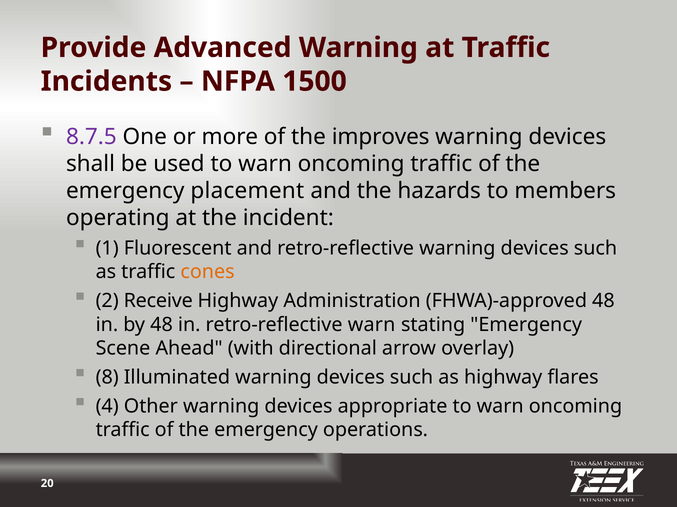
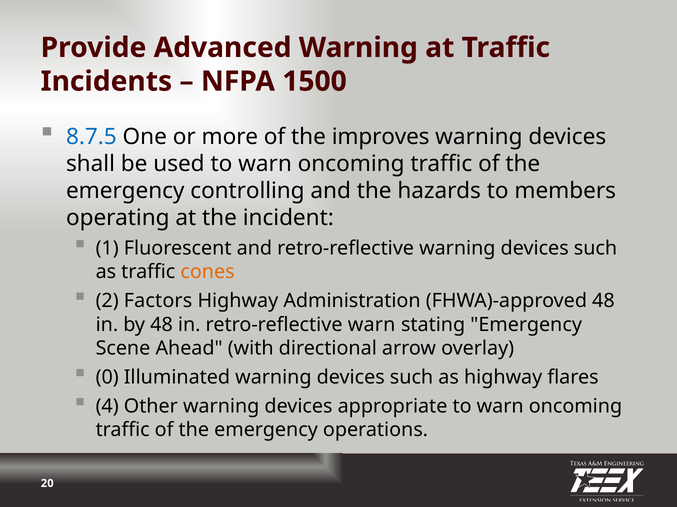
8.7.5 colour: purple -> blue
placement: placement -> controlling
Receive: Receive -> Factors
8: 8 -> 0
